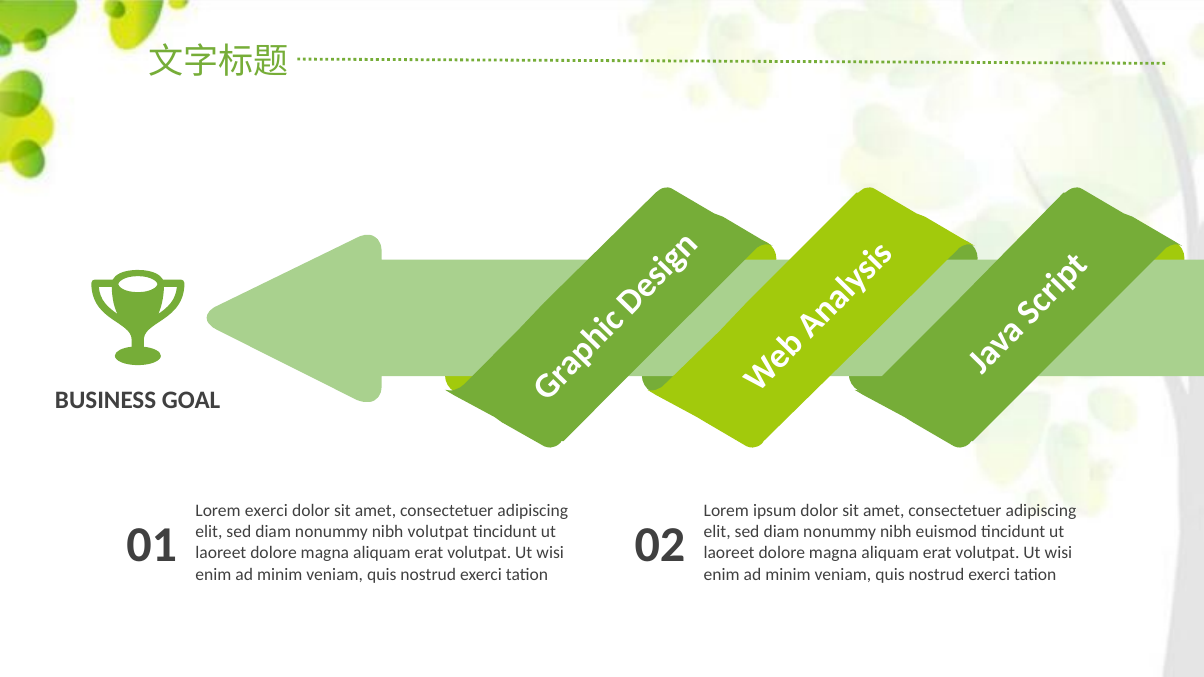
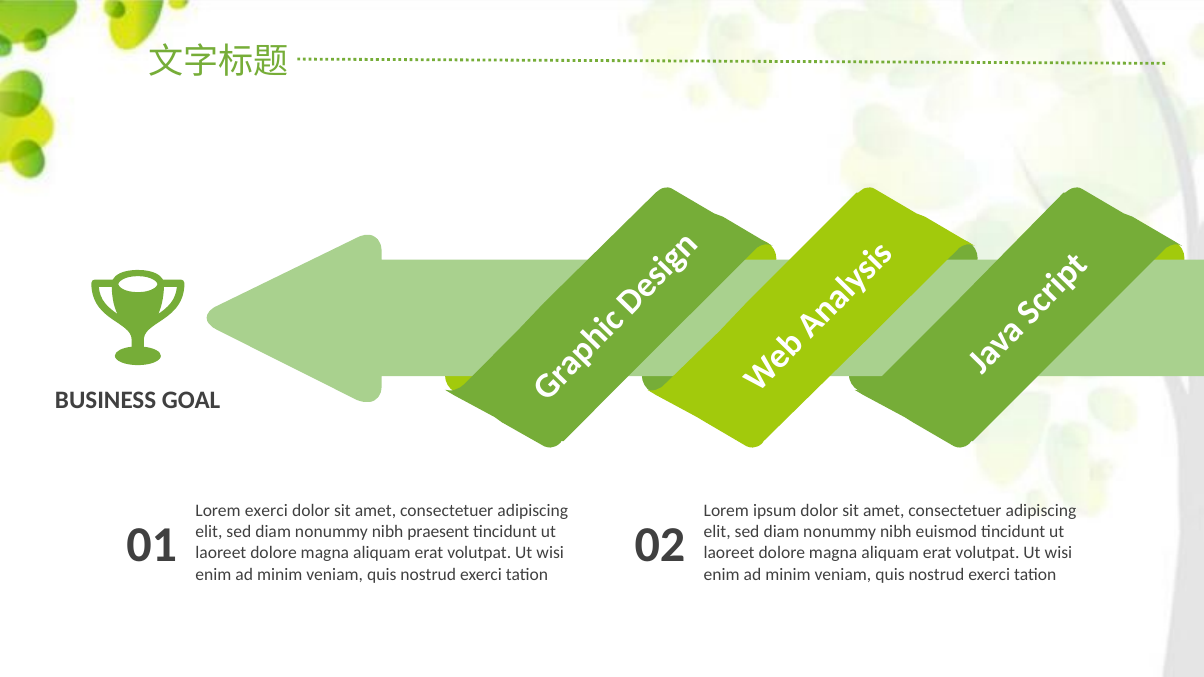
nibh volutpat: volutpat -> praesent
